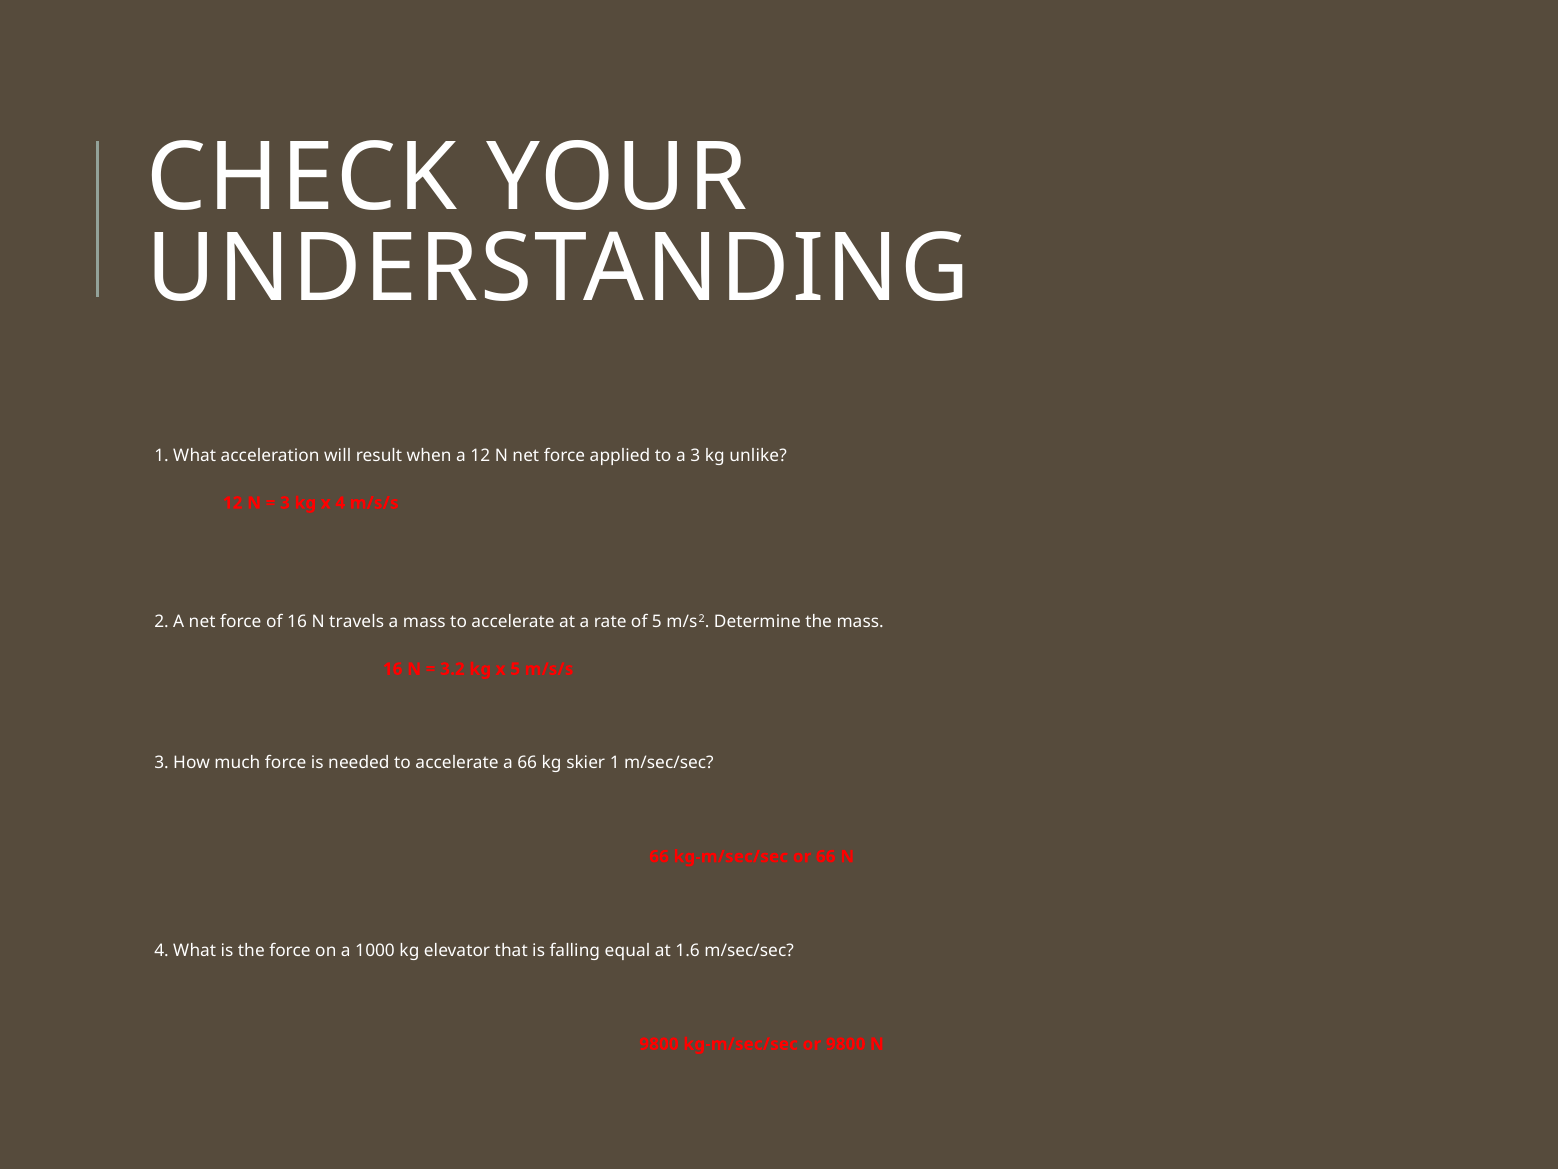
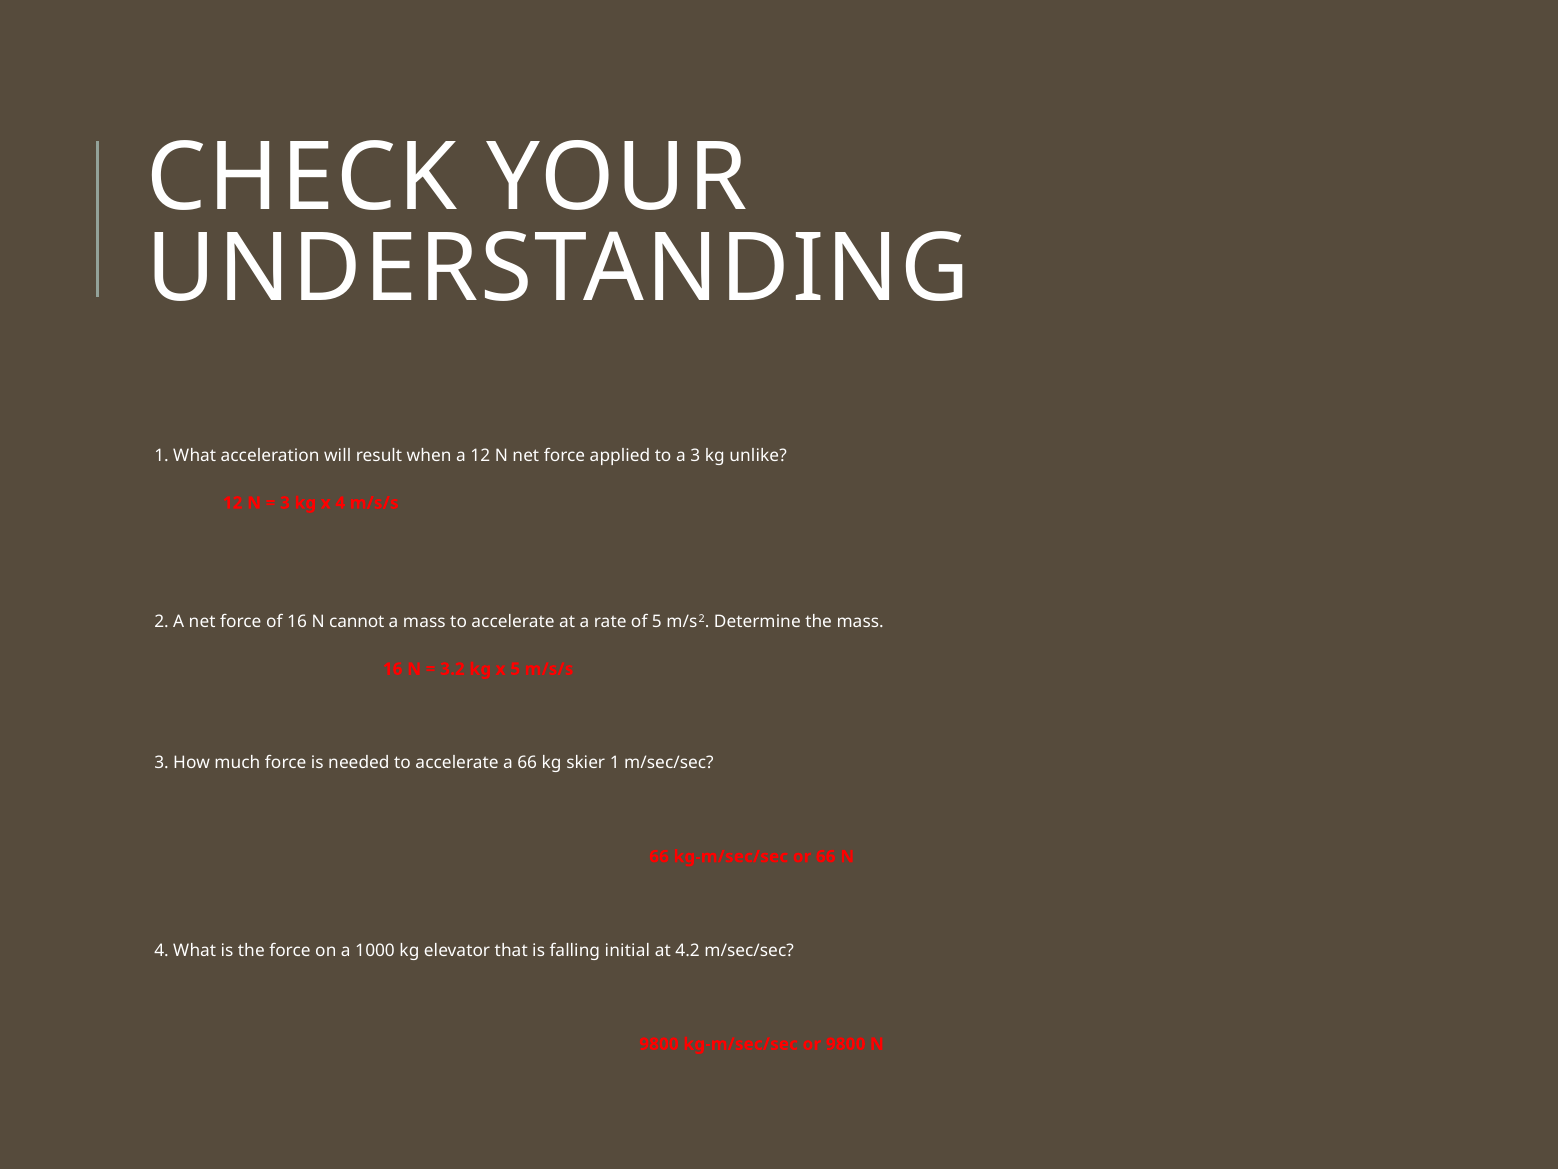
travels: travels -> cannot
equal: equal -> initial
1.6: 1.6 -> 4.2
